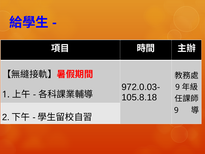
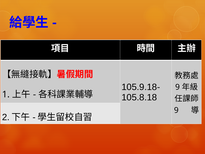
972.0.03-: 972.0.03- -> 105.9.18-
